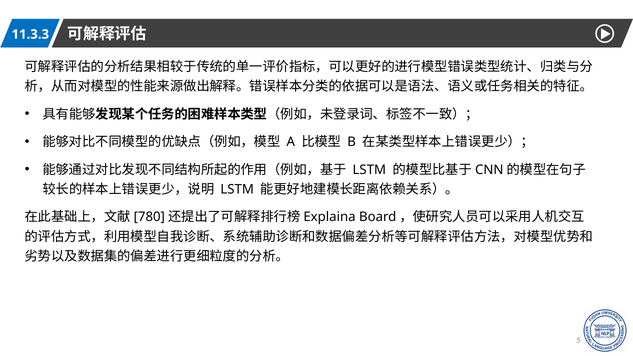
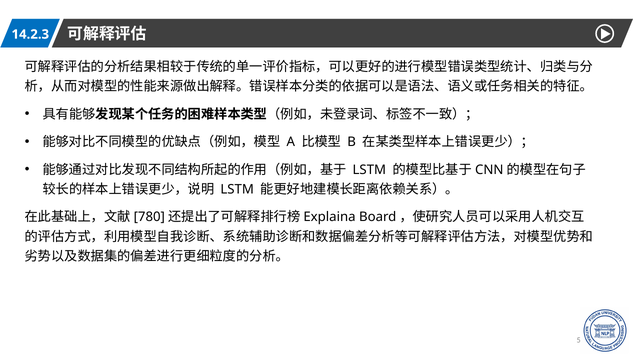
11.3.3: 11.3.3 -> 14.2.3
